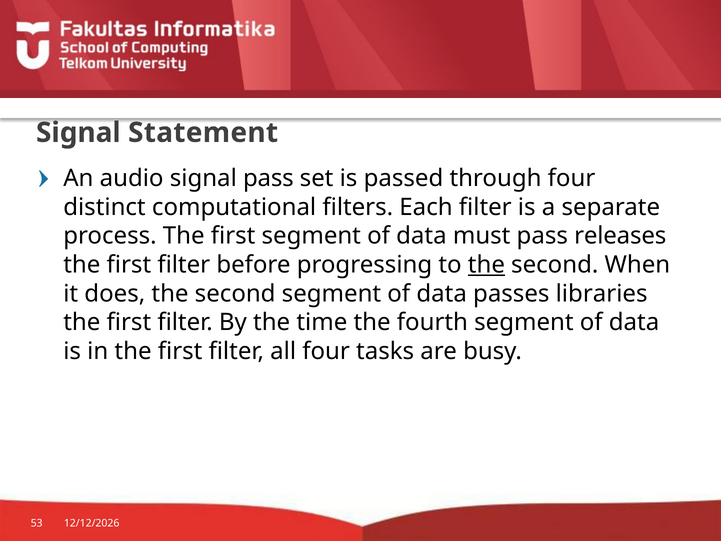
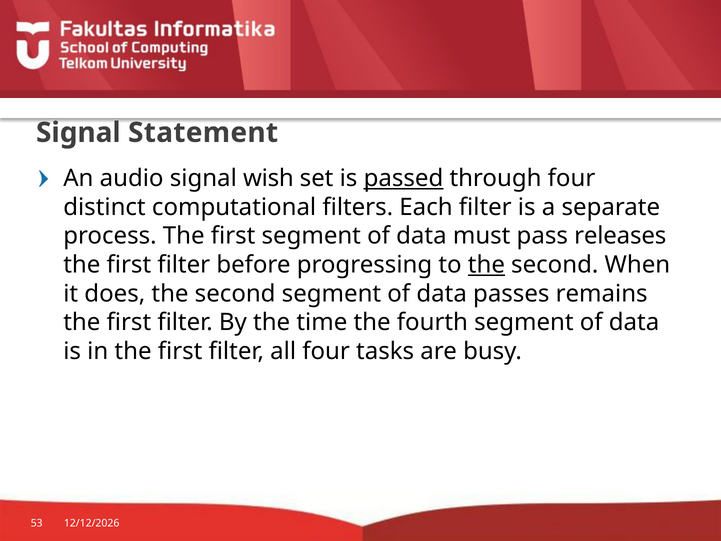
signal pass: pass -> wish
passed underline: none -> present
libraries: libraries -> remains
